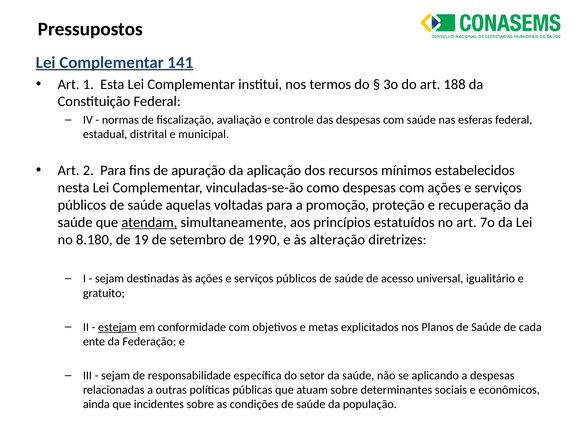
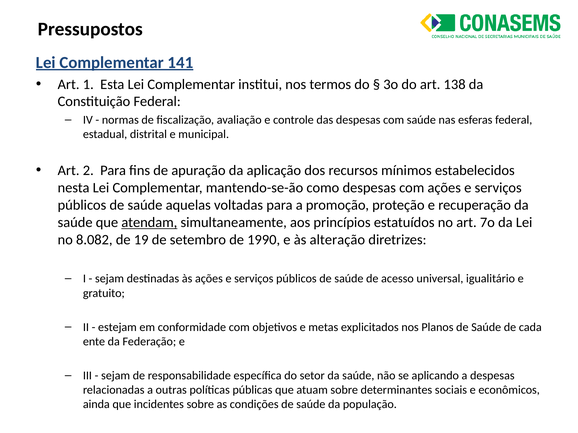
188: 188 -> 138
vinculadas-se-ão: vinculadas-se-ão -> mantendo-se-ão
8.180: 8.180 -> 8.082
estejam underline: present -> none
